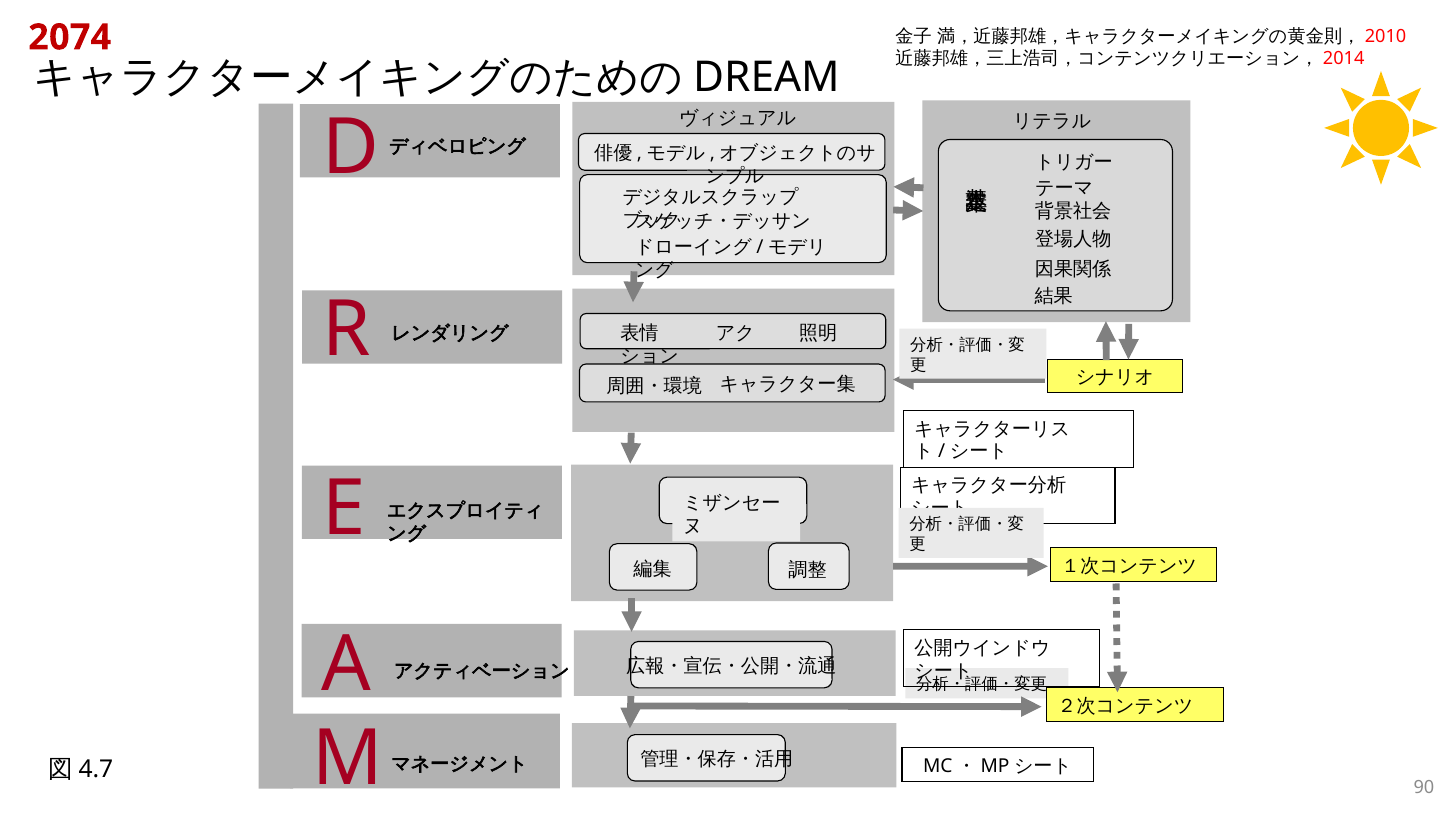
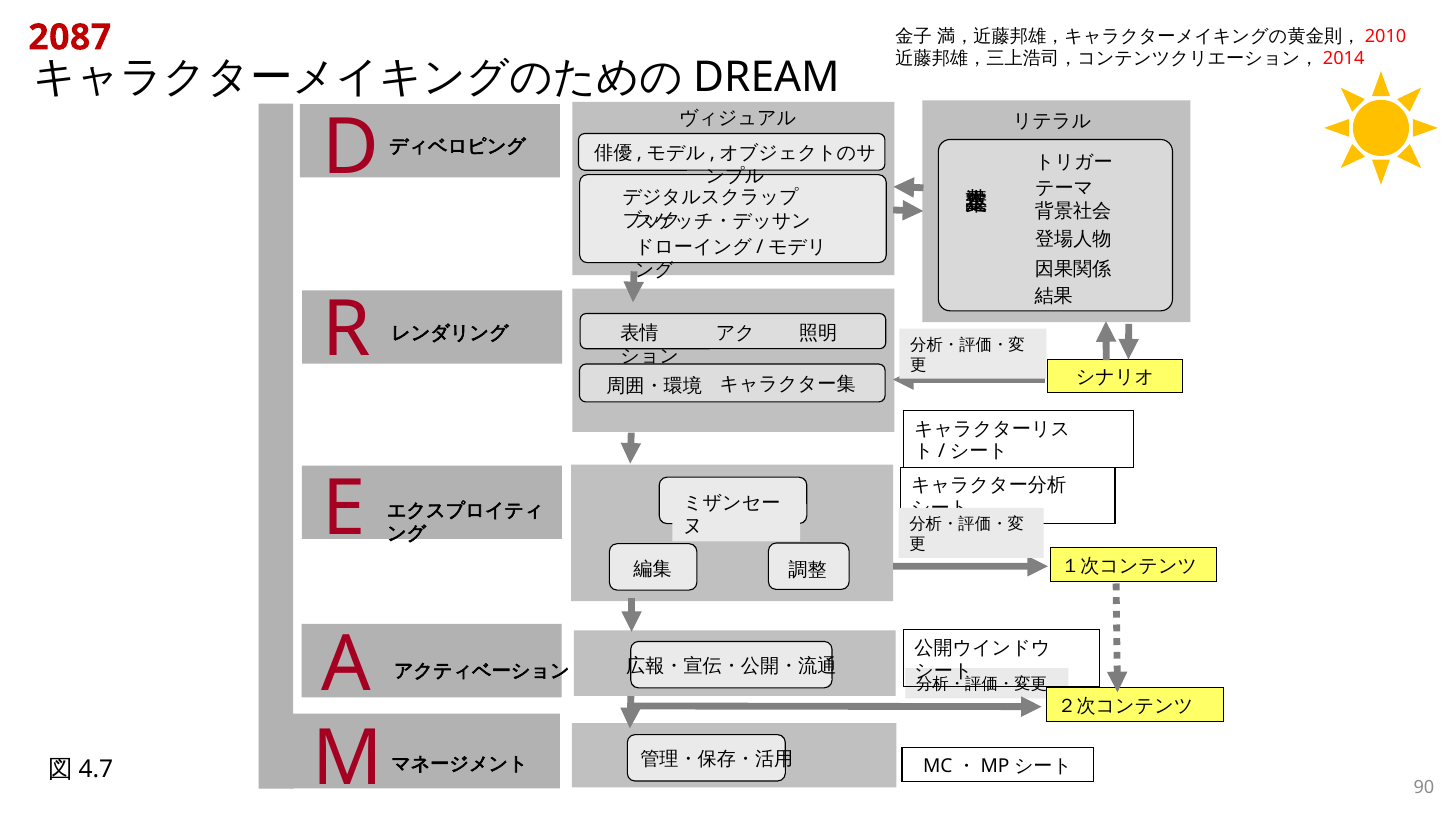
2074: 2074 -> 2087
